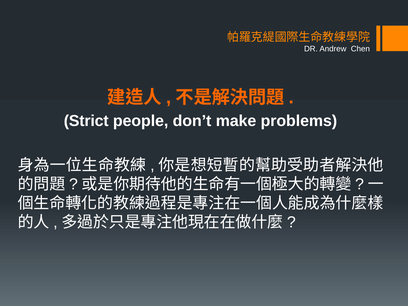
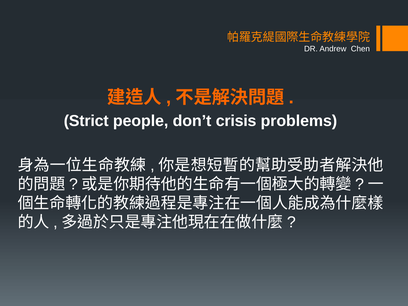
make: make -> crisis
